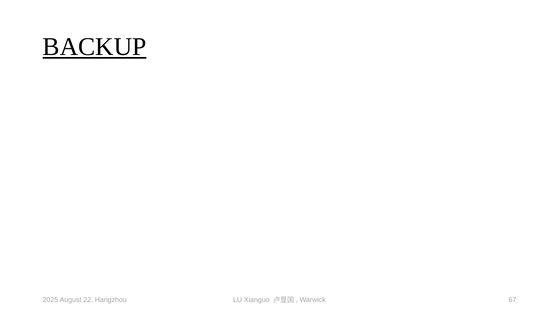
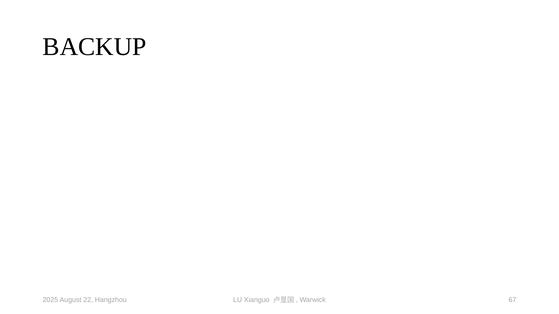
BACKUP underline: present -> none
